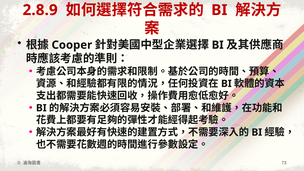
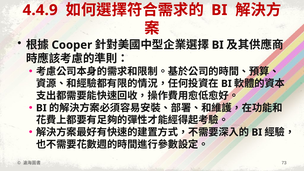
2.8.9: 2.8.9 -> 4.4.9
